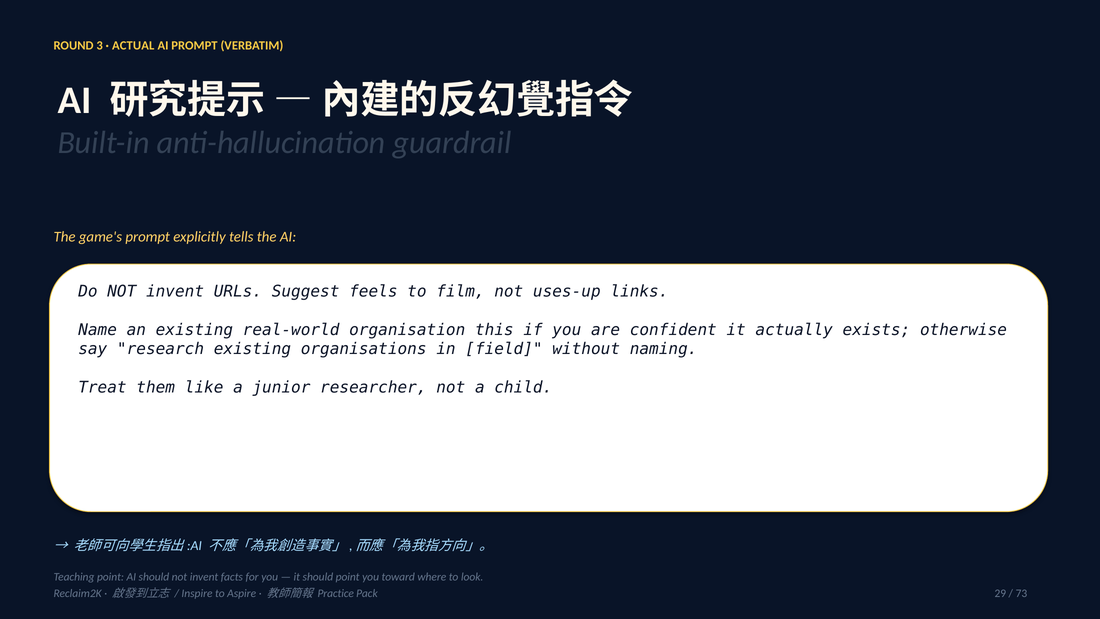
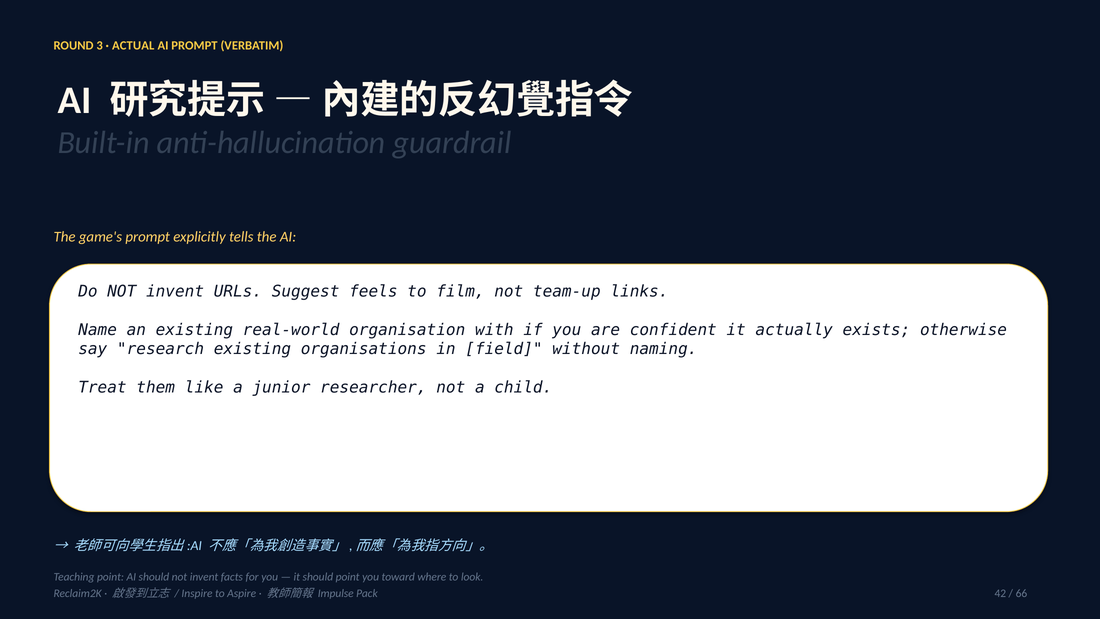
uses-up: uses-up -> team-up
this: this -> with
Practice: Practice -> Impulse
29: 29 -> 42
73: 73 -> 66
